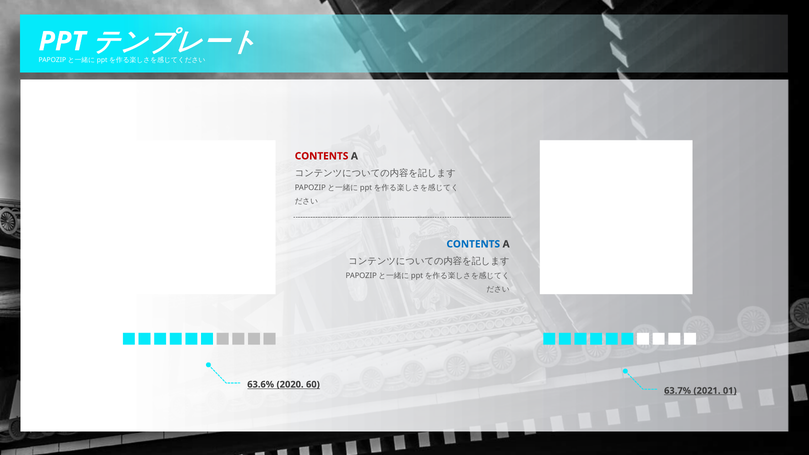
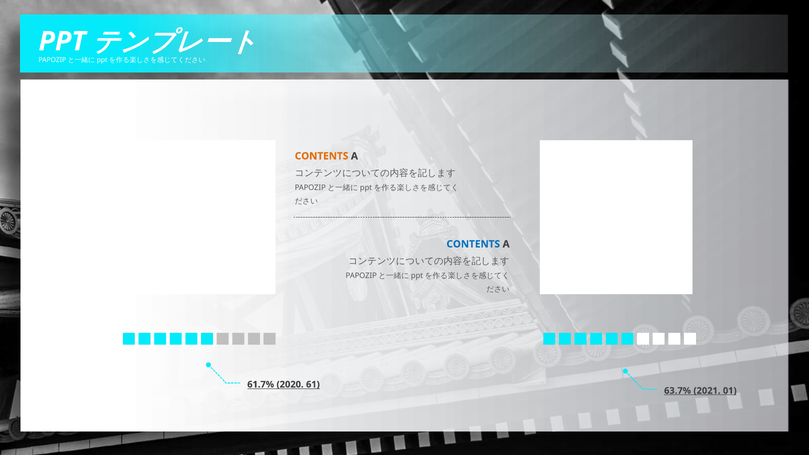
CONTENTS at (322, 156) colour: red -> orange
63.6%: 63.6% -> 61.7%
60: 60 -> 61
